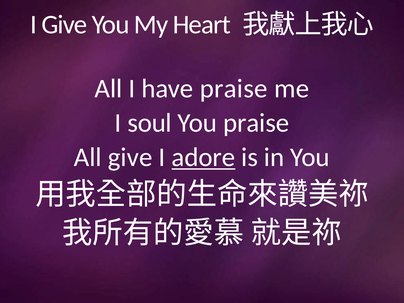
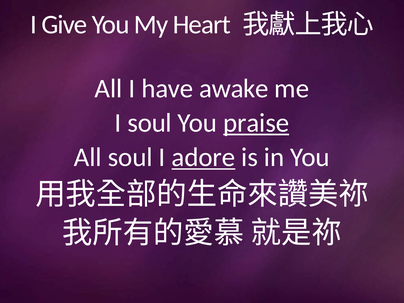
have praise: praise -> awake
praise at (256, 123) underline: none -> present
All give: give -> soul
